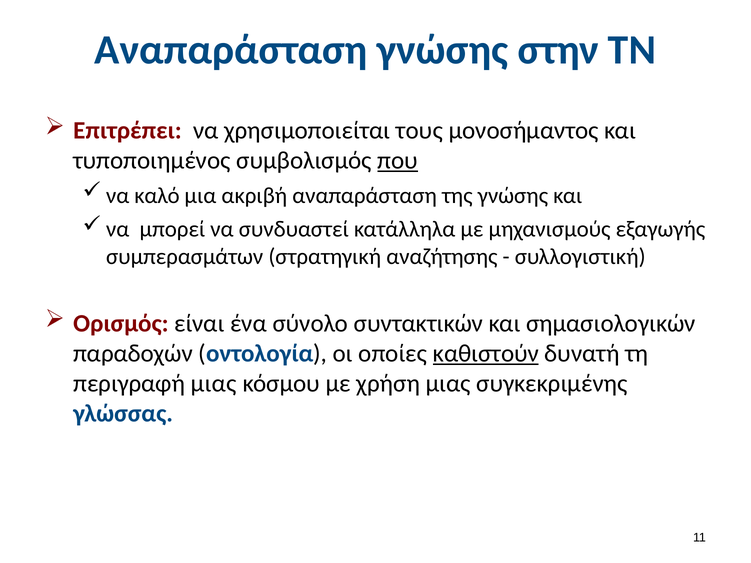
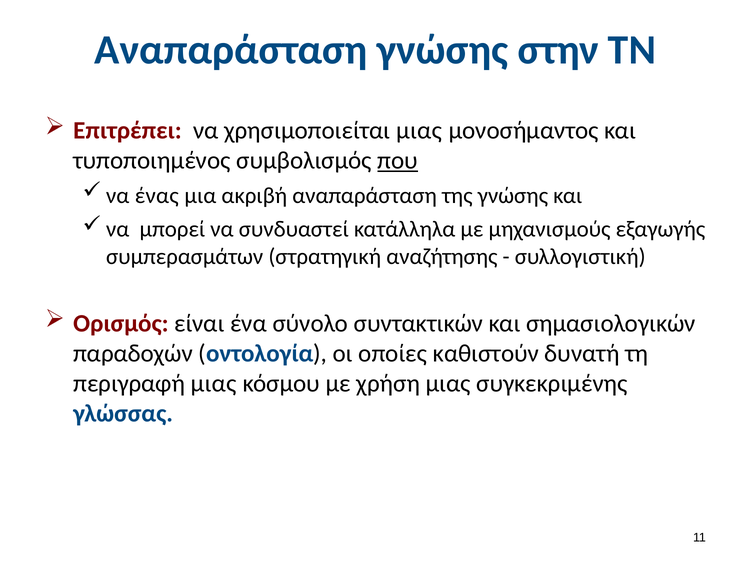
χρησιμοποιείται τους: τους -> μιας
καλό: καλό -> ένας
καθιστούν underline: present -> none
